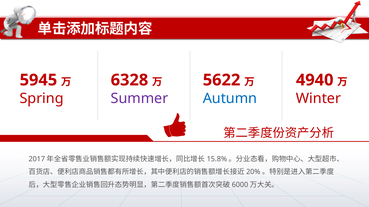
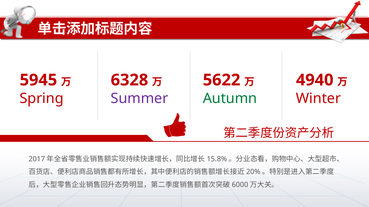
Autumn colour: blue -> green
